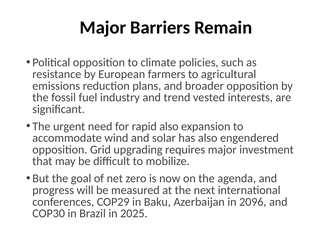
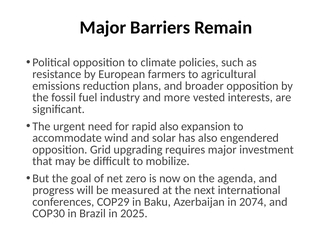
trend: trend -> more
2096: 2096 -> 2074
